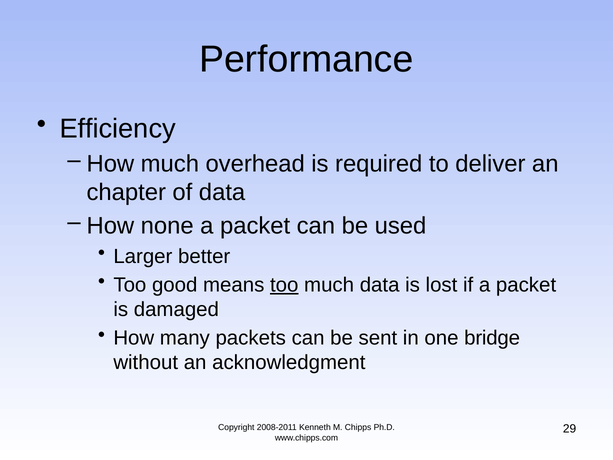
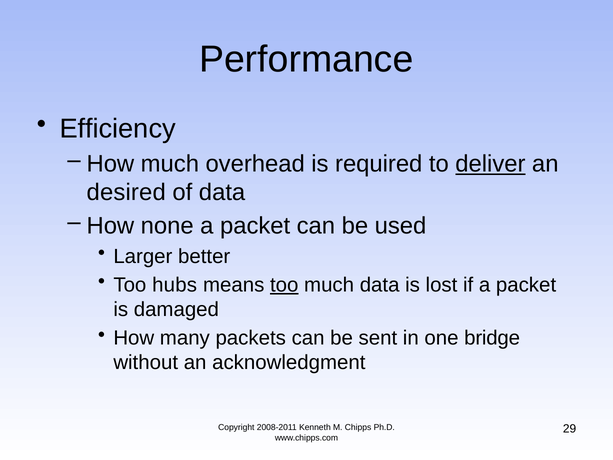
deliver underline: none -> present
chapter: chapter -> desired
good: good -> hubs
